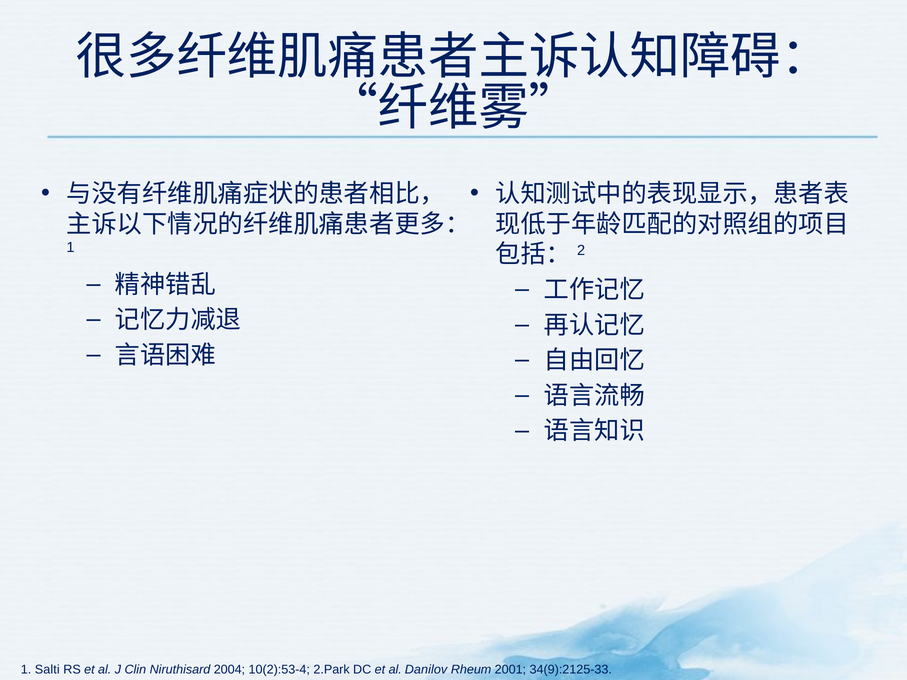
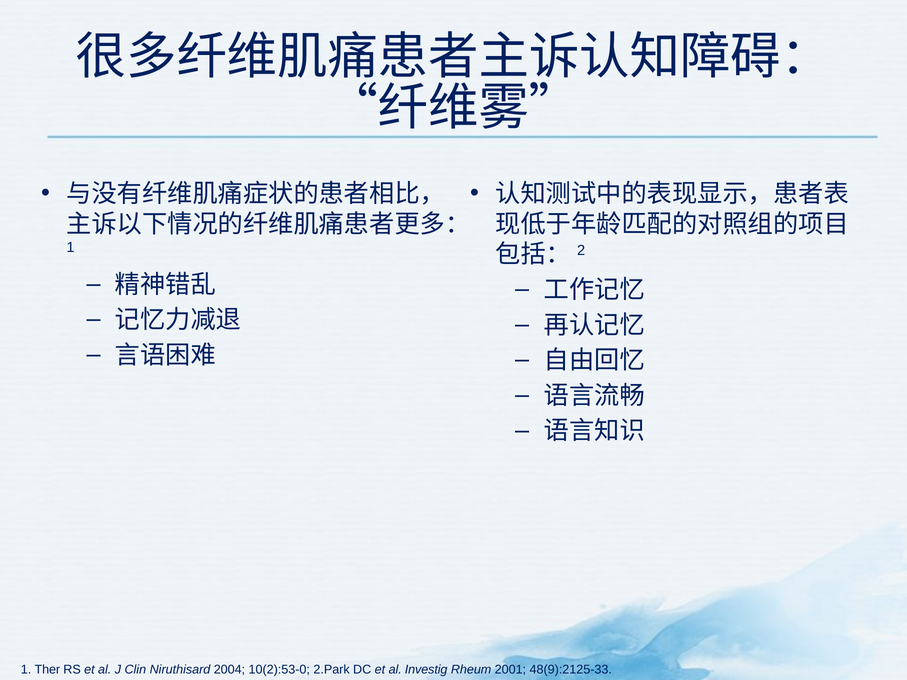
Salti: Salti -> Ther
10(2):53-4: 10(2):53-4 -> 10(2):53-0
Danilov: Danilov -> Investig
34(9):2125-33: 34(9):2125-33 -> 48(9):2125-33
